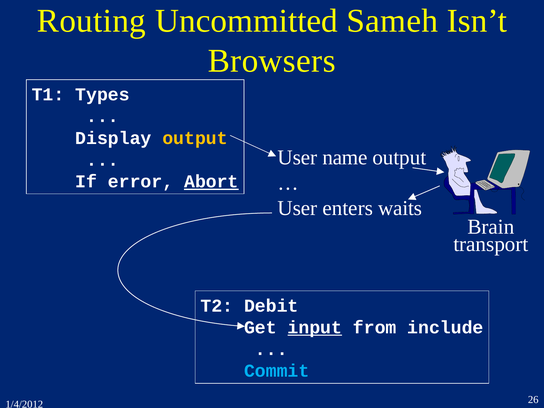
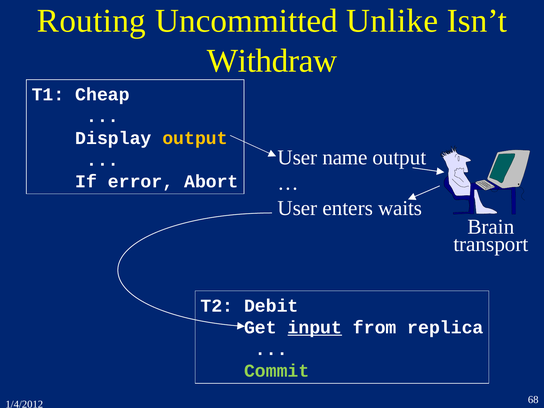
Sameh: Sameh -> Unlike
Browsers: Browsers -> Withdraw
Types: Types -> Cheap
Abort underline: present -> none
include: include -> replica
Commit colour: light blue -> light green
26: 26 -> 68
